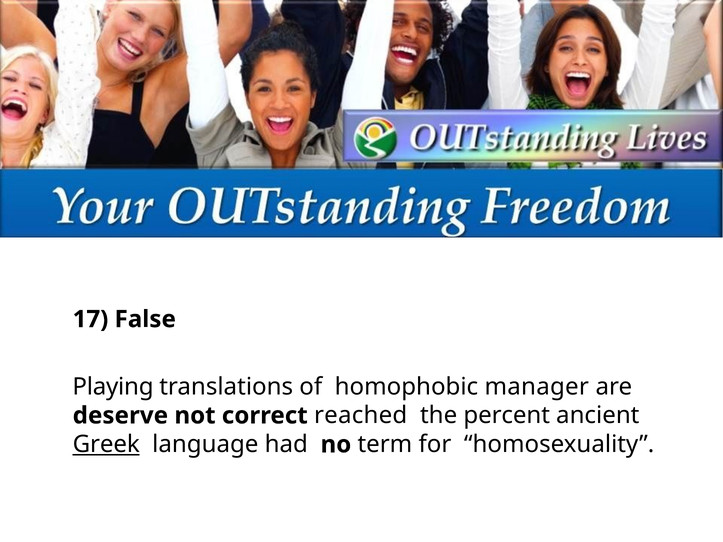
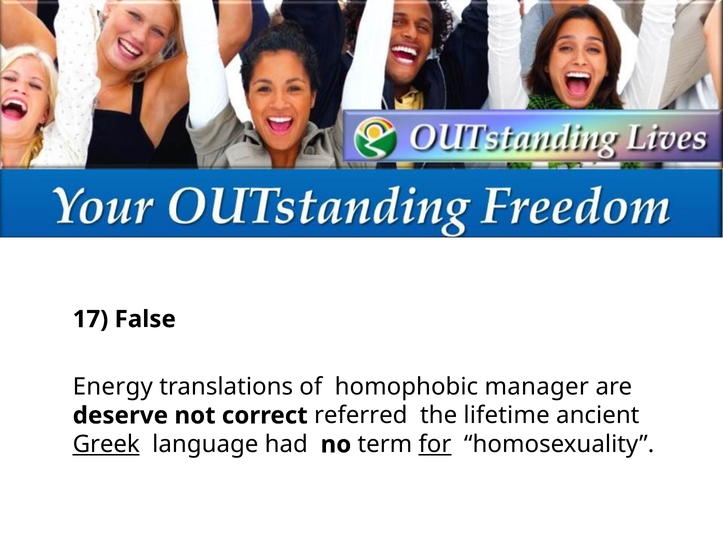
Playing: Playing -> Energy
reached: reached -> referred
percent: percent -> lifetime
for underline: none -> present
